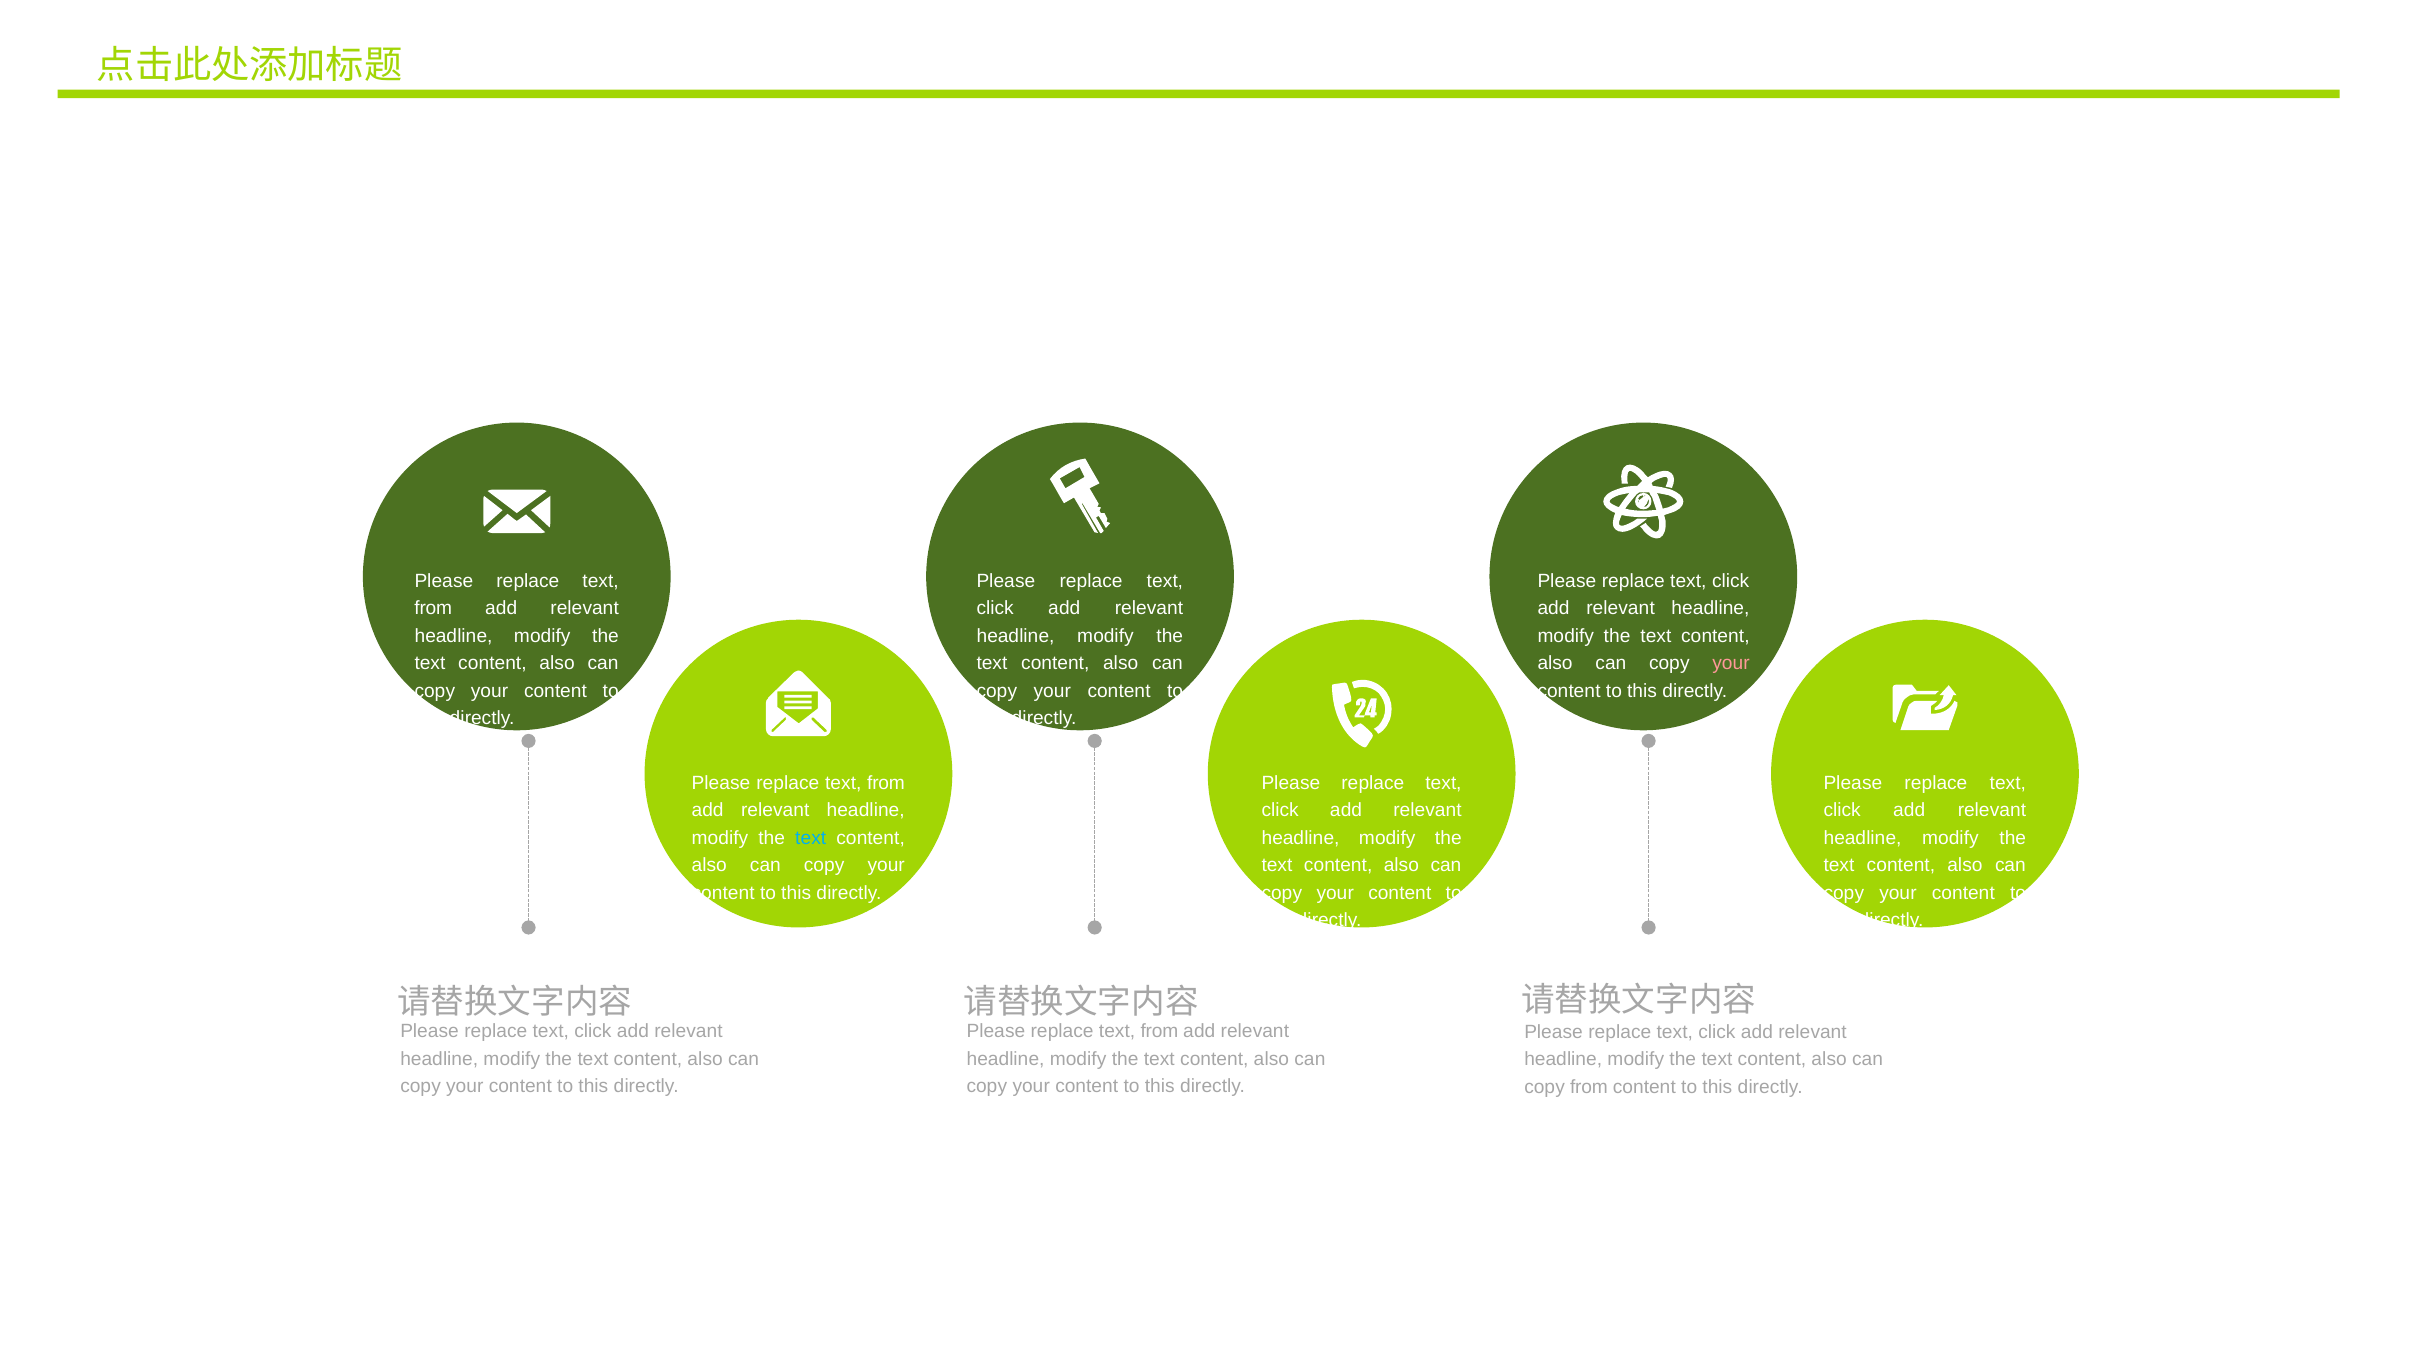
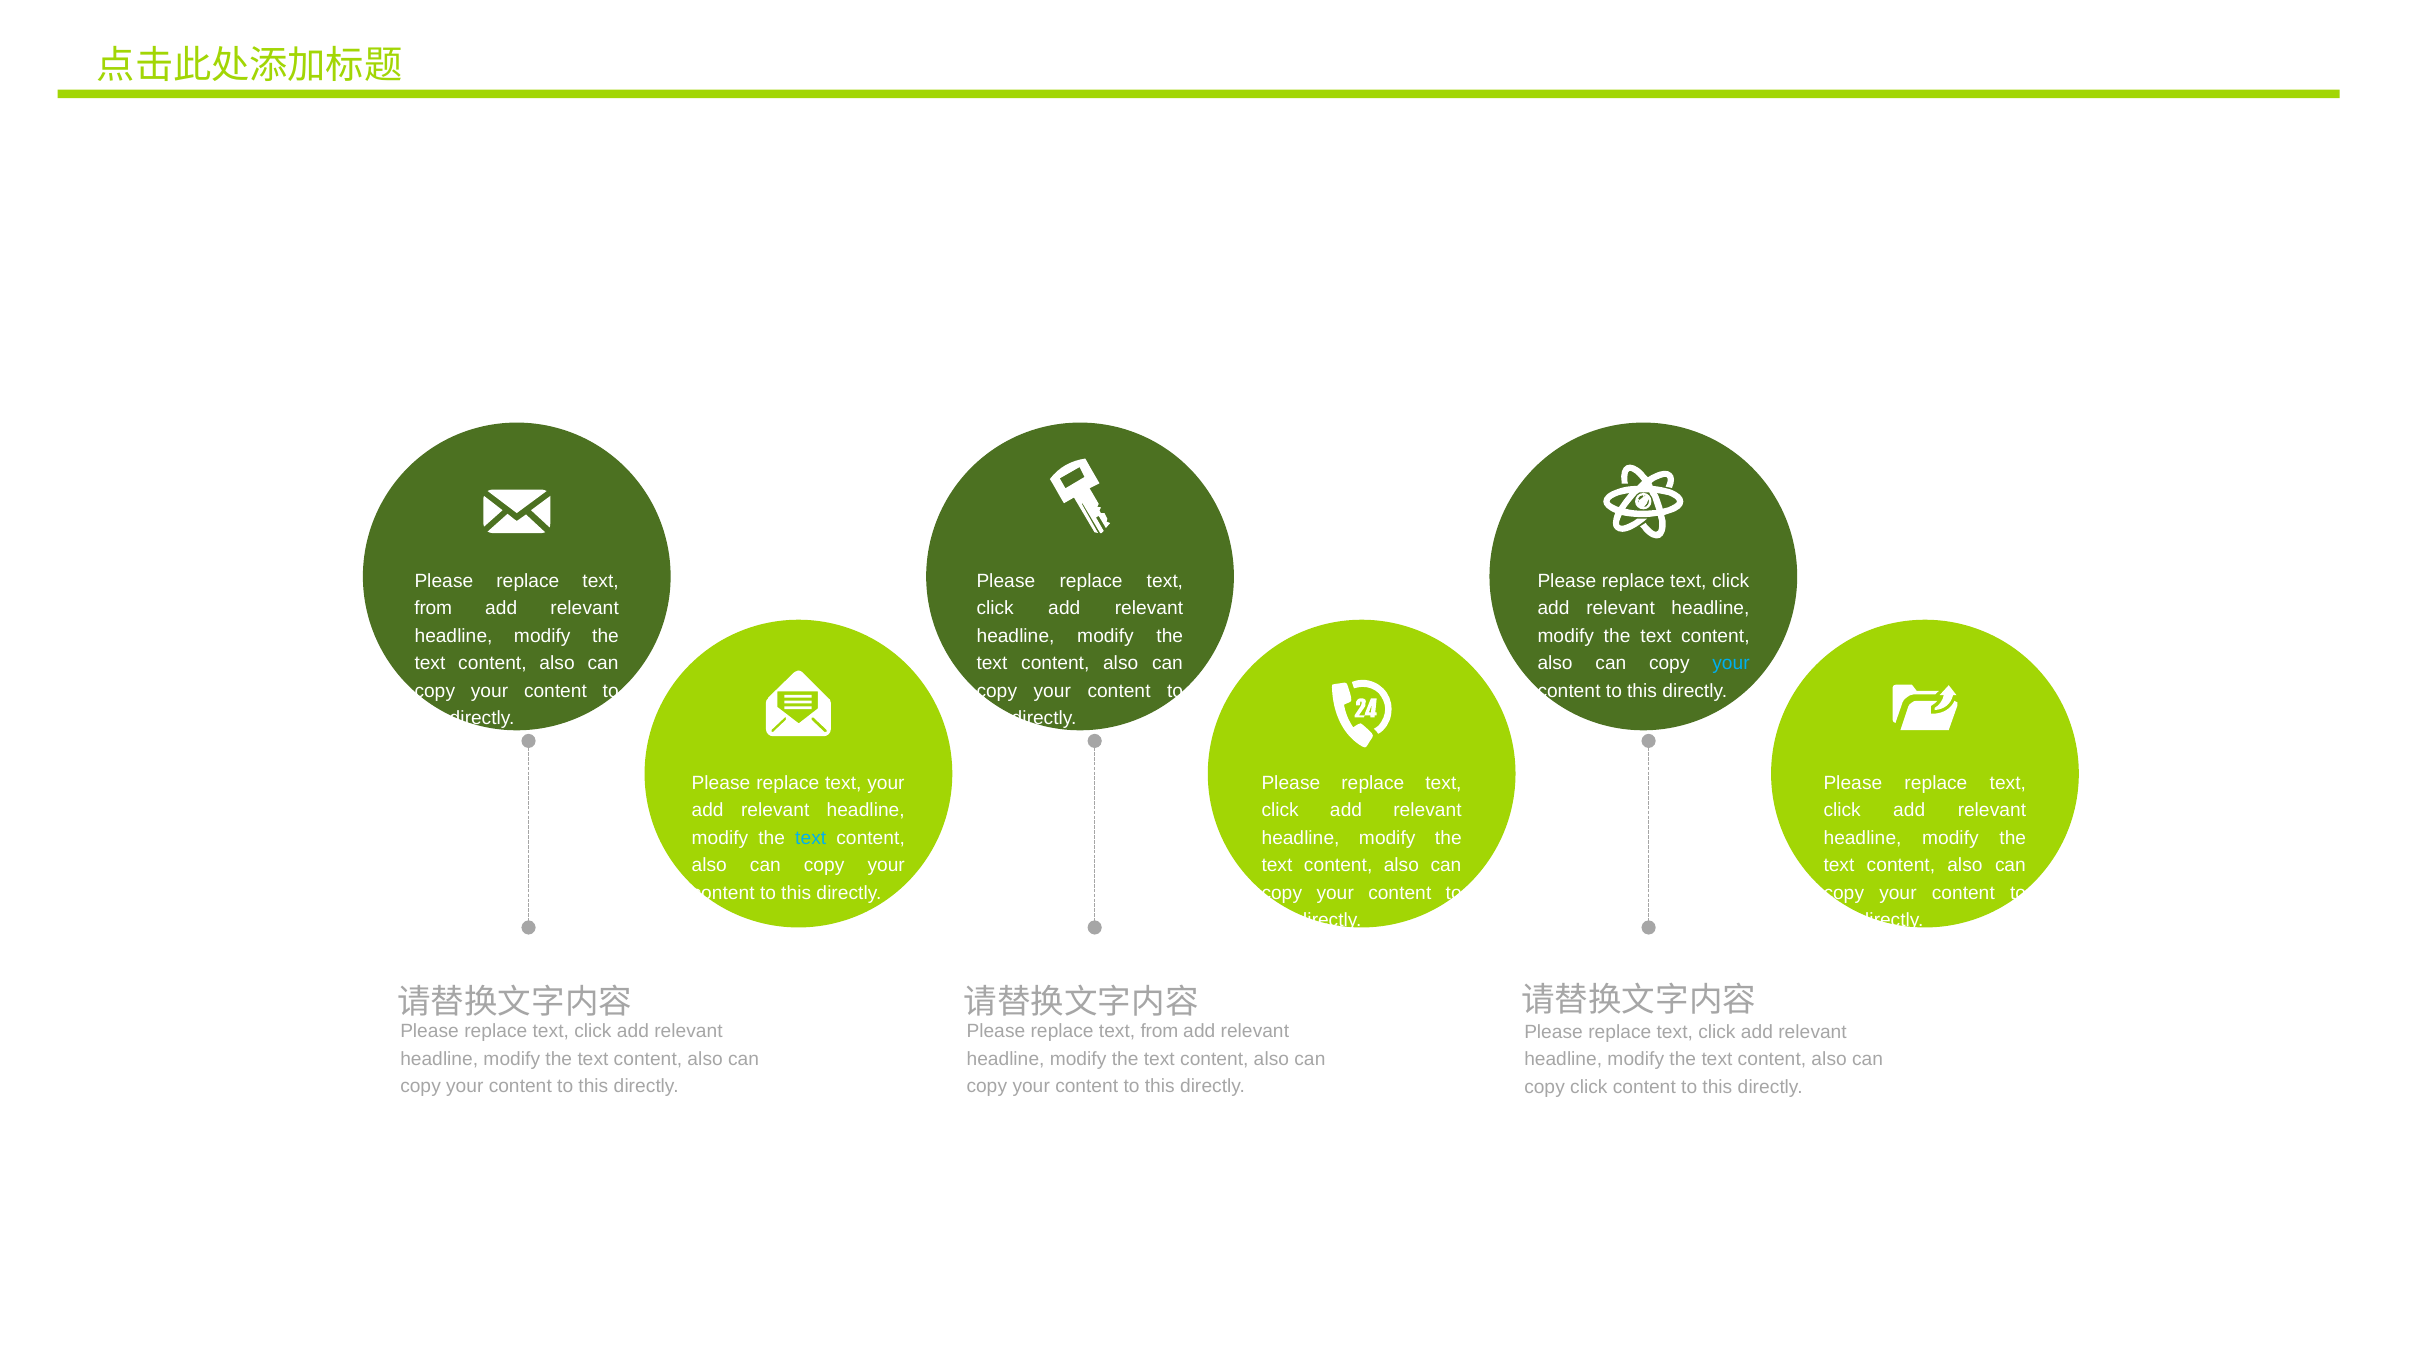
your at (1731, 664) colour: pink -> light blue
from at (886, 783): from -> your
copy from: from -> click
